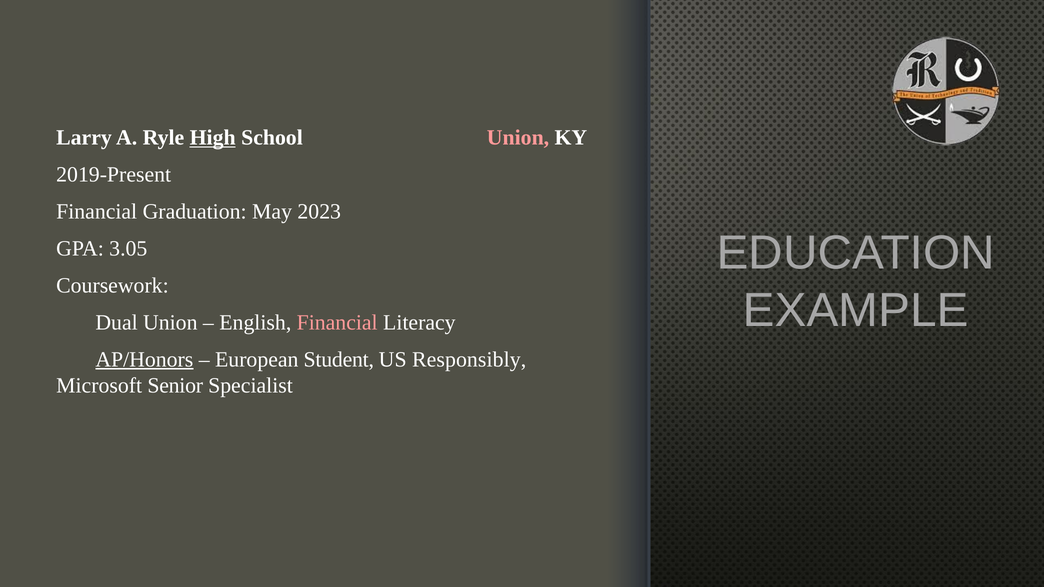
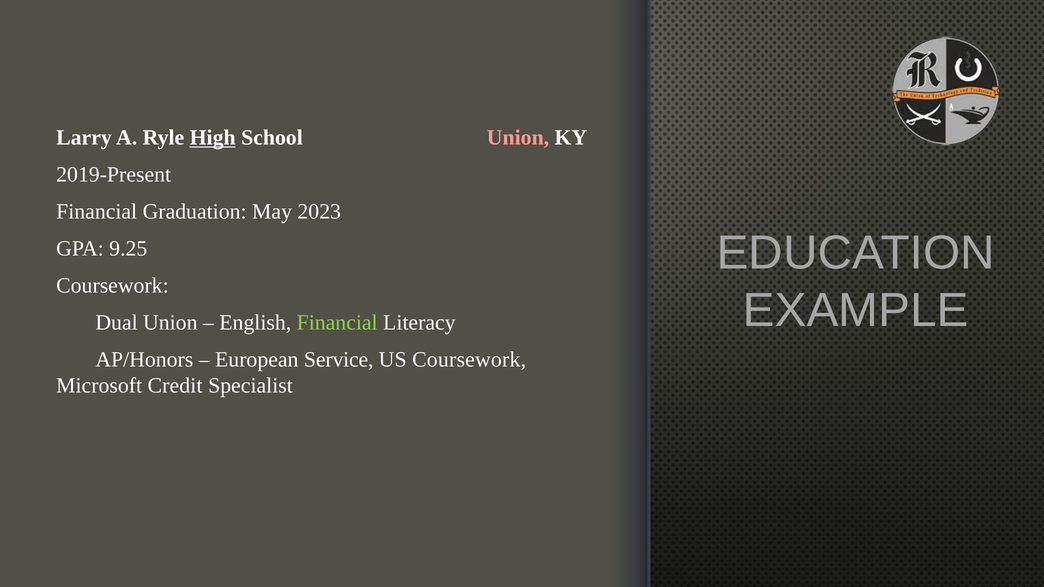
3.05: 3.05 -> 9.25
Financial at (337, 323) colour: pink -> light green
AP/Honors underline: present -> none
Student: Student -> Service
US Responsibly: Responsibly -> Coursework
Senior: Senior -> Credit
